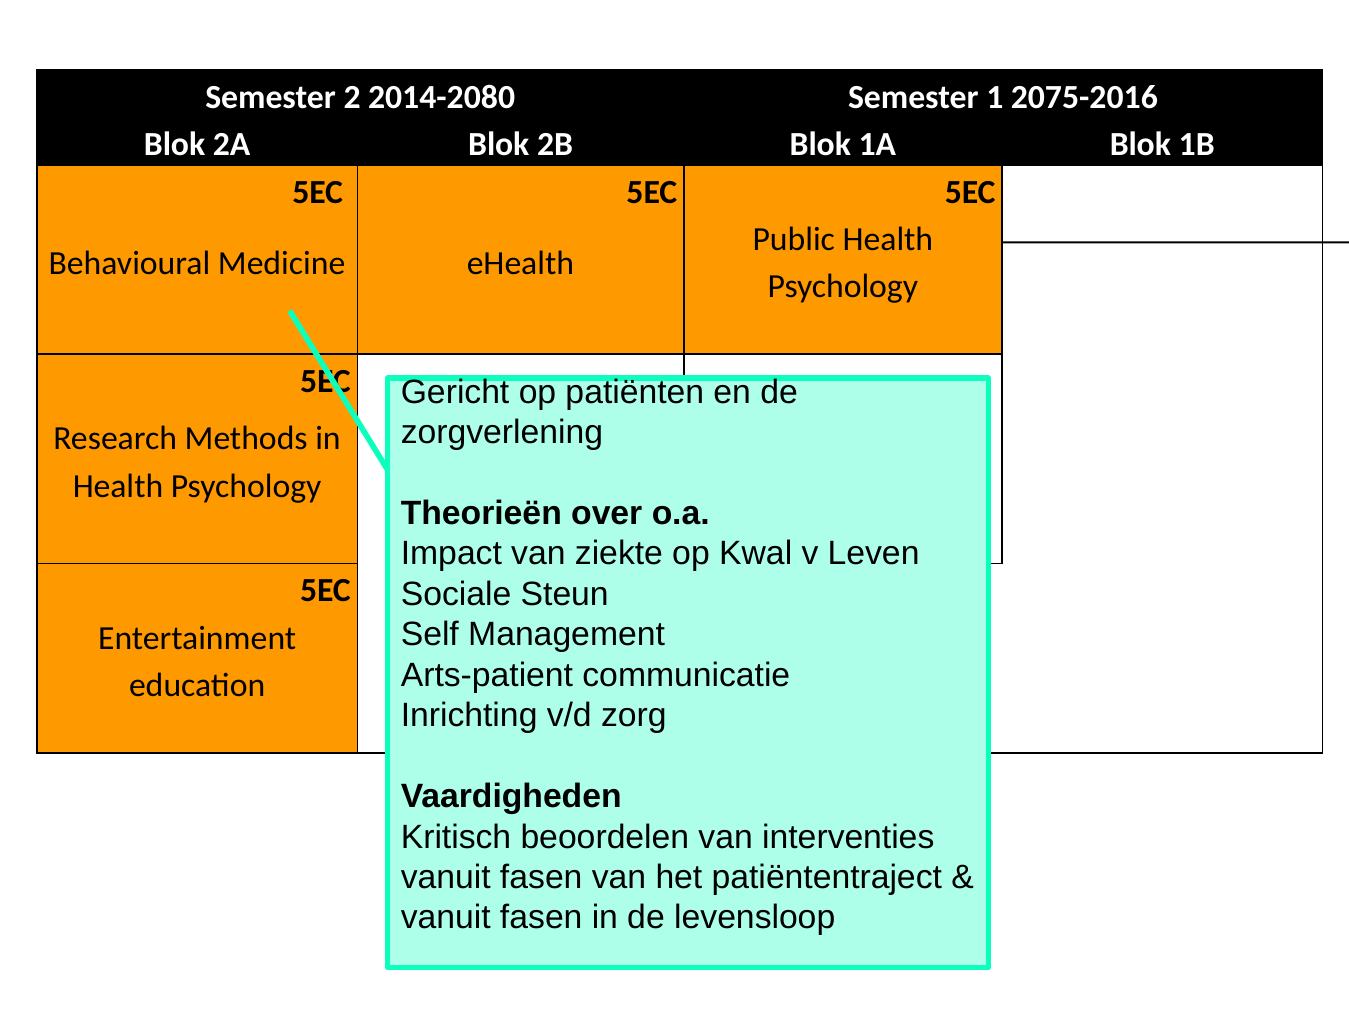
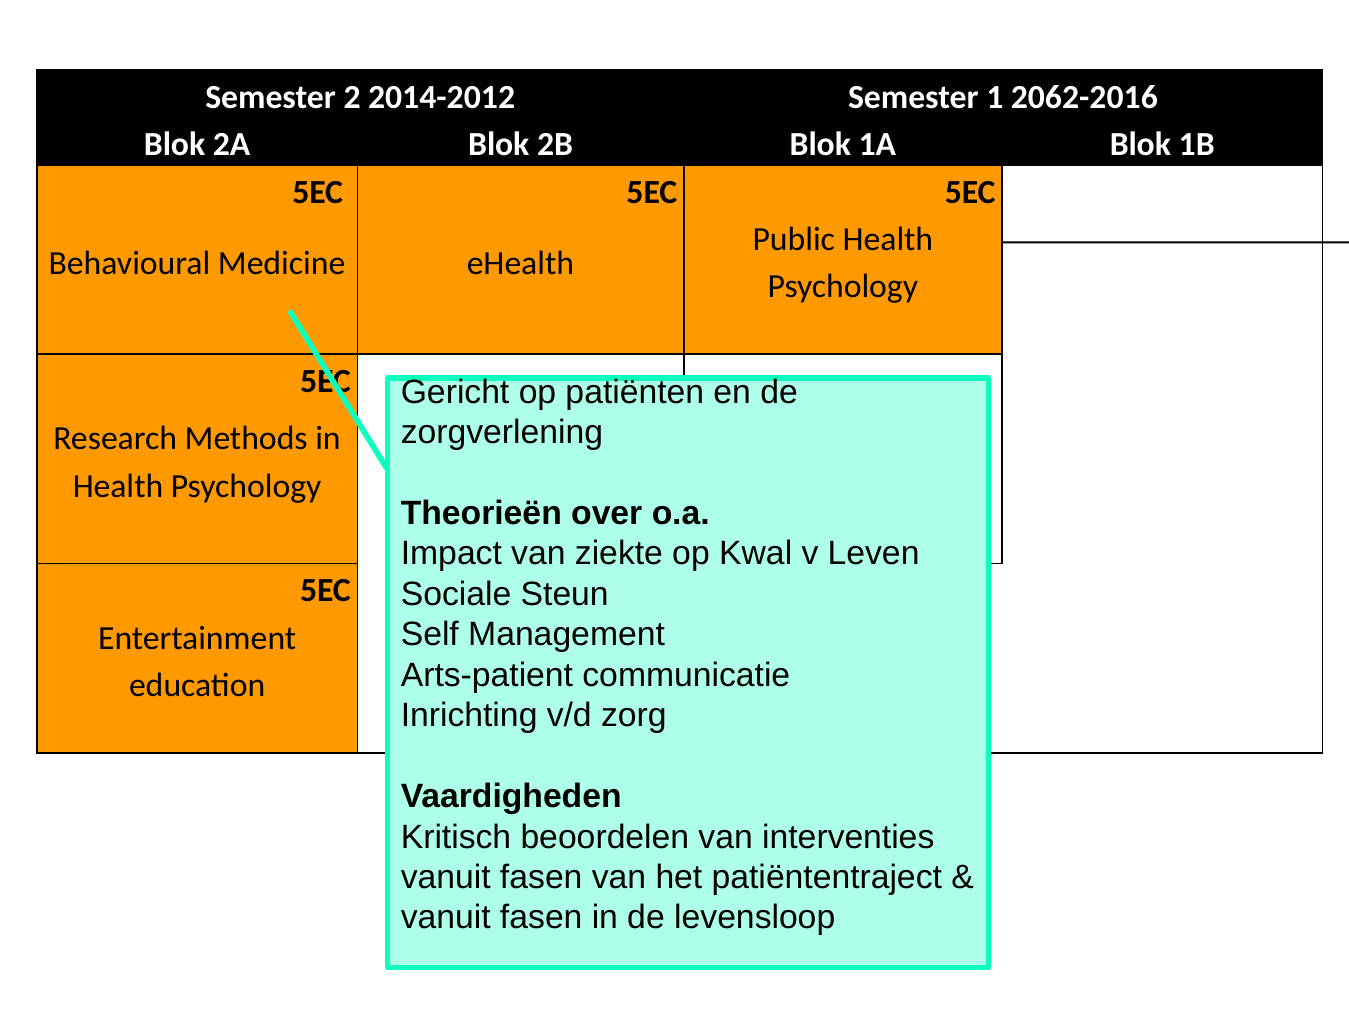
2014-2080: 2014-2080 -> 2014-2012
2075-2016: 2075-2016 -> 2062-2016
